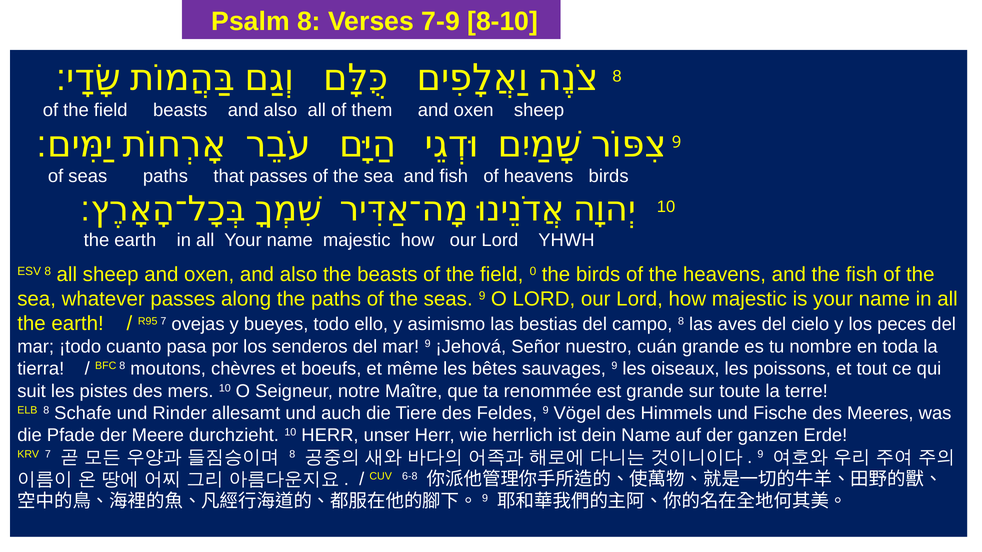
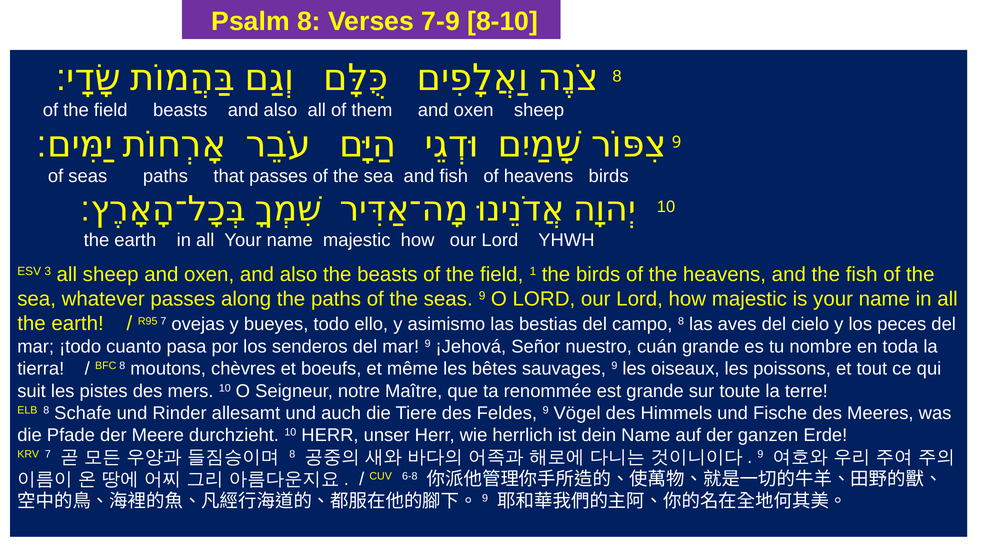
ESV 8: 8 -> 3
0: 0 -> 1
